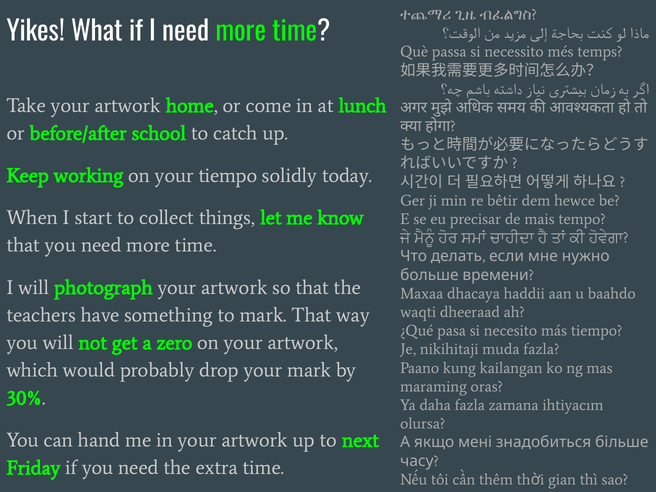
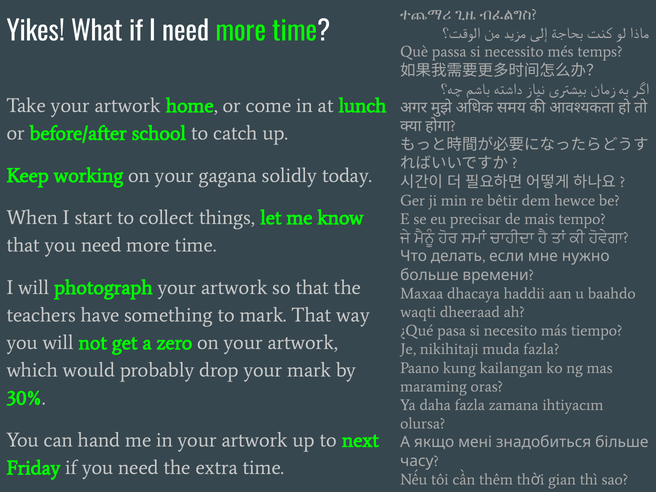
your tiempo: tiempo -> gagana
